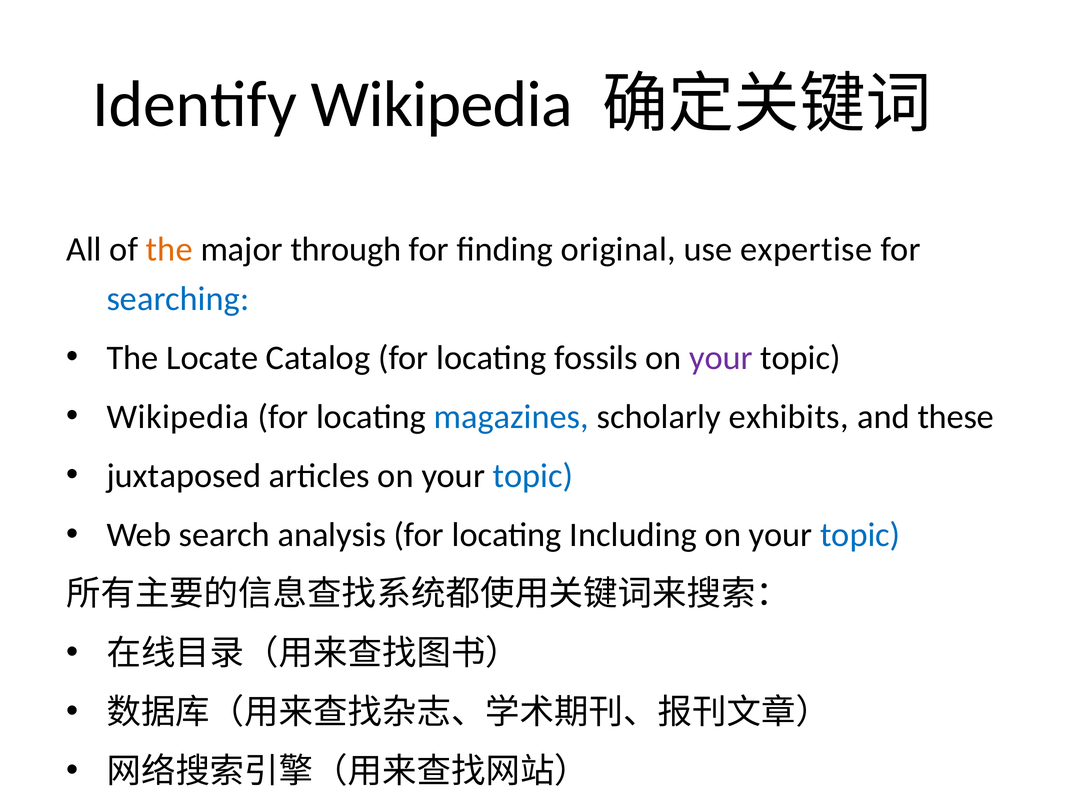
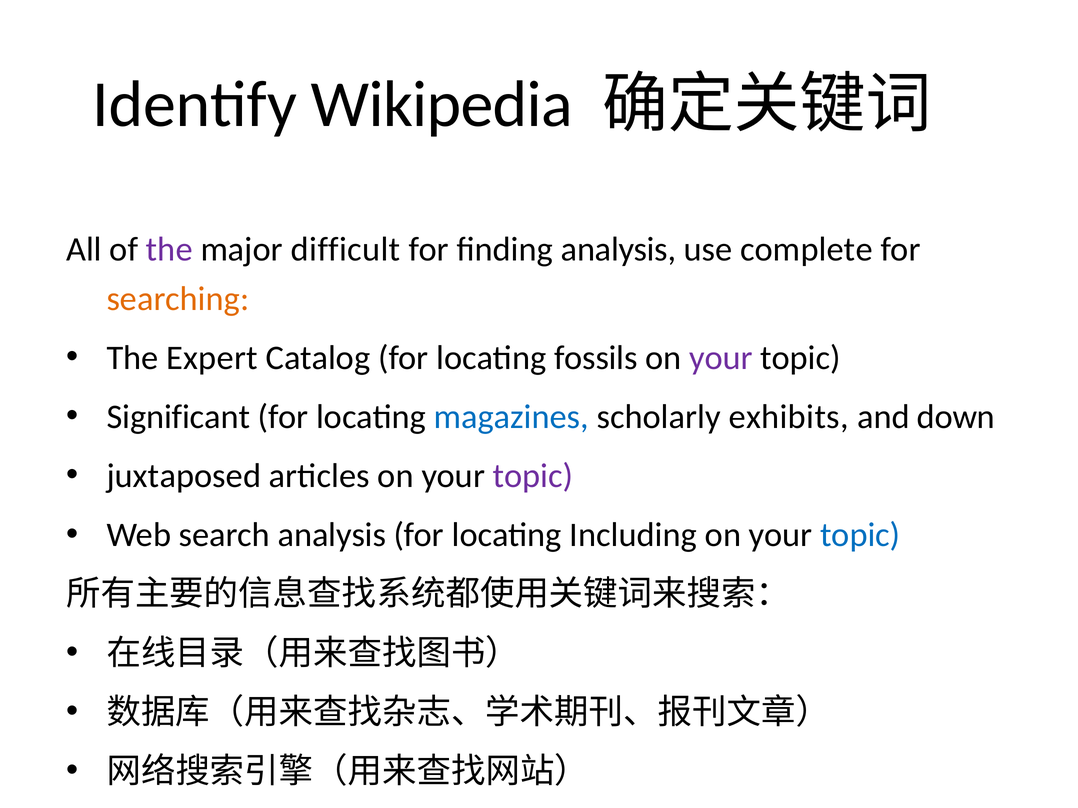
the at (169, 249) colour: orange -> purple
through: through -> difficult
finding original: original -> analysis
expertise: expertise -> complete
searching colour: blue -> orange
Locate: Locate -> Expert
Wikipedia at (178, 417): Wikipedia -> Significant
these: these -> down
topic at (533, 476) colour: blue -> purple
